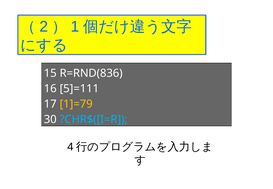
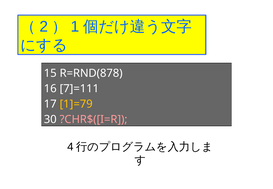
R=RND(836: R=RND(836 -> R=RND(878
5]=111: 5]=111 -> 7]=111
?CHR$([I=R colour: light blue -> pink
